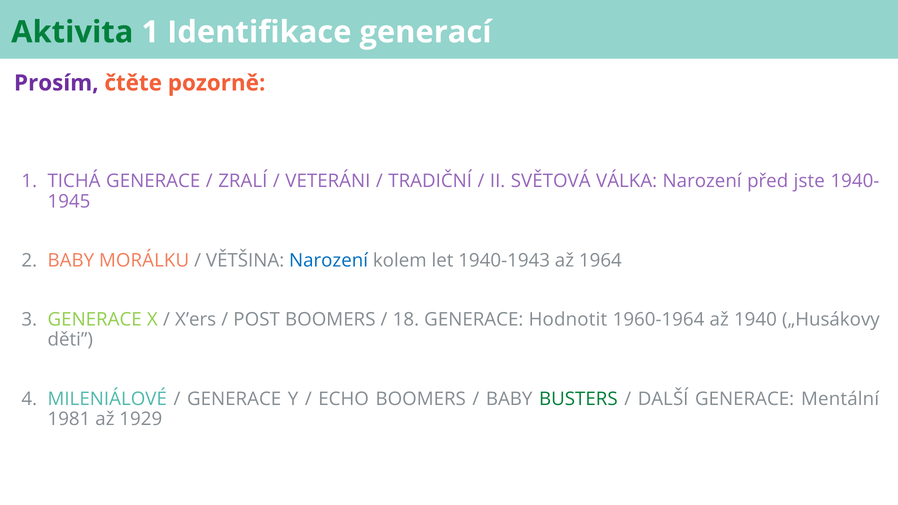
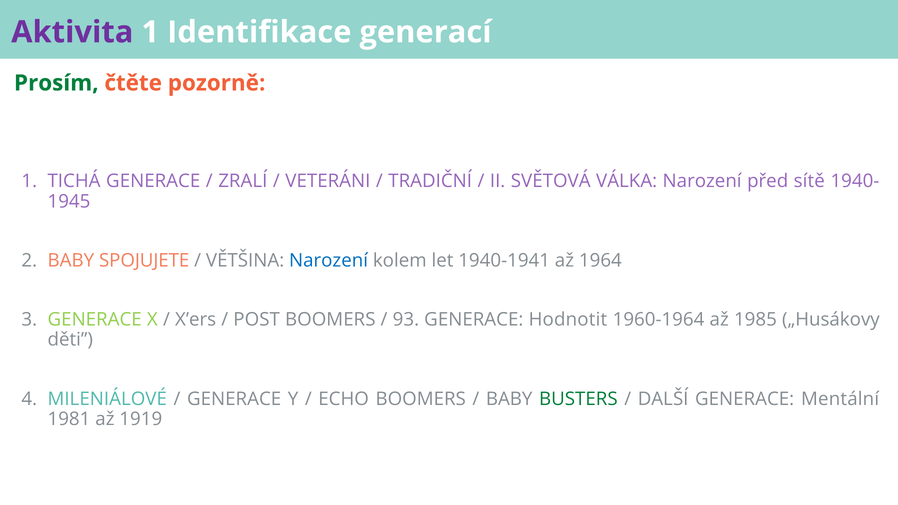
Aktivita colour: green -> purple
Prosím colour: purple -> green
jste: jste -> sítě
MORÁLKU: MORÁLKU -> SPOJUJETE
1940-1943: 1940-1943 -> 1940-1941
18: 18 -> 93
1940: 1940 -> 1985
1929: 1929 -> 1919
